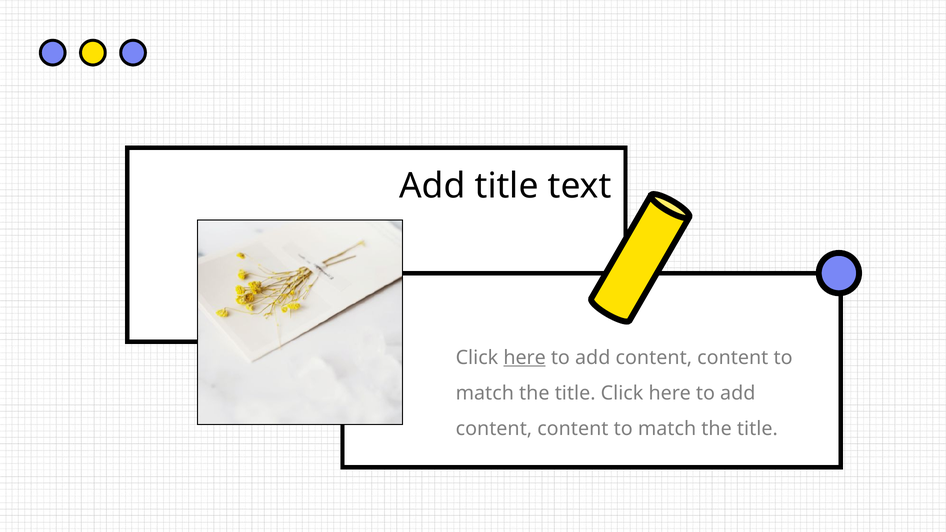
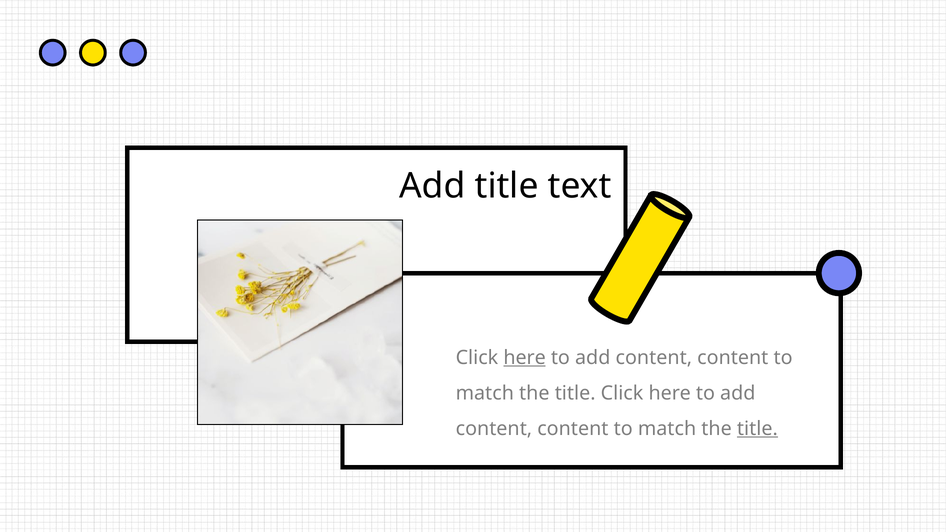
title at (757, 429) underline: none -> present
